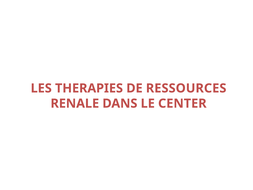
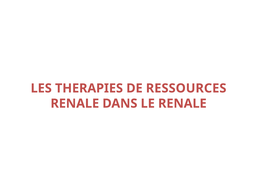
LE CENTER: CENTER -> RENALE
